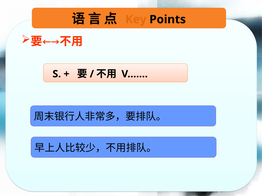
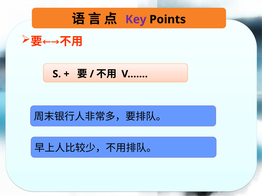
Key colour: orange -> purple
